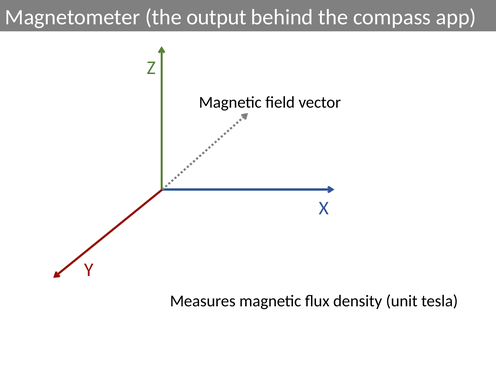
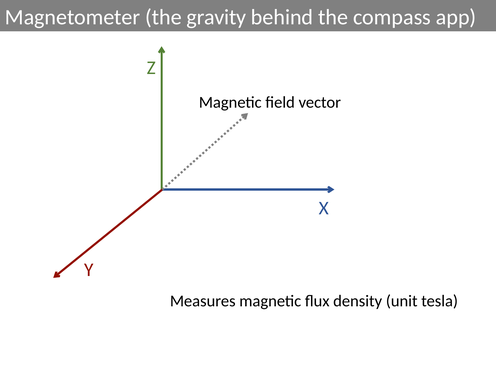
output: output -> gravity
